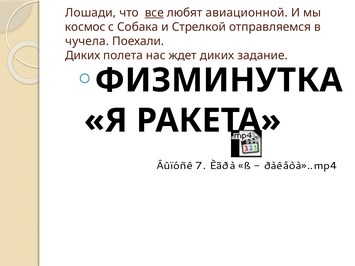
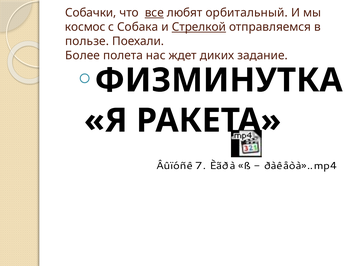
Лошади: Лошади -> Собачки
авиационной: авиационной -> орбитальный
Стрелкой underline: none -> present
чучела: чучела -> пользе
Диких at (83, 55): Диких -> Более
